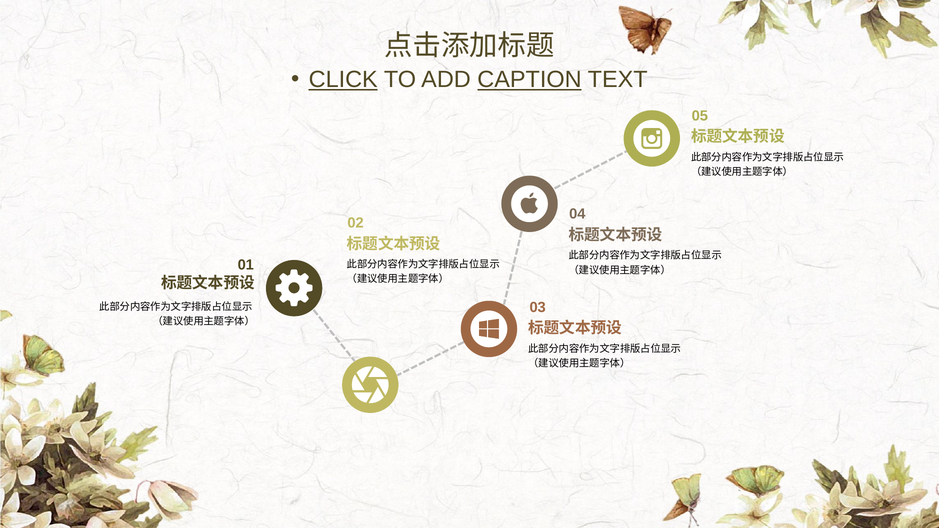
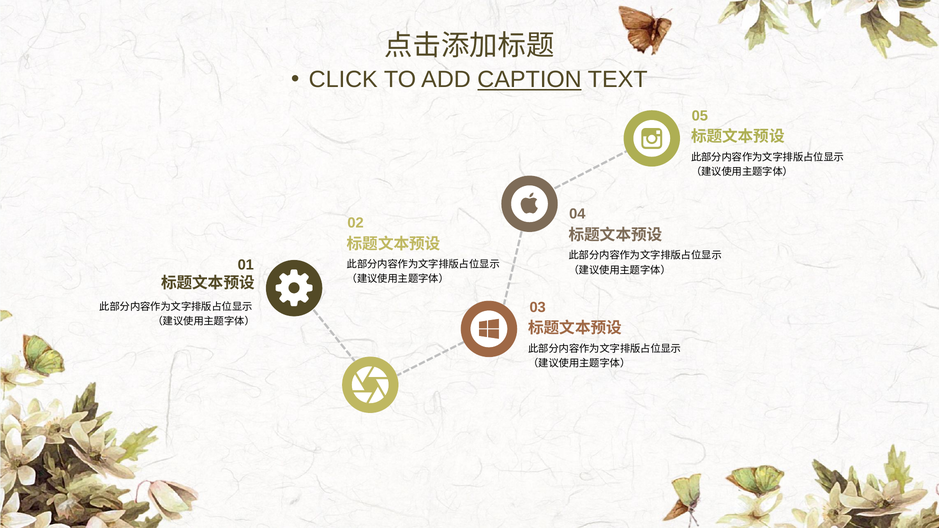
CLICK underline: present -> none
